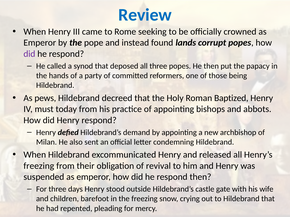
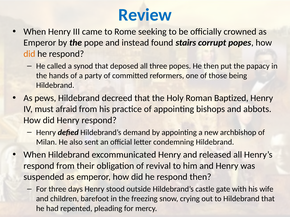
lands: lands -> stairs
did at (29, 54) colour: purple -> orange
today: today -> afraid
freezing at (39, 166): freezing -> respond
